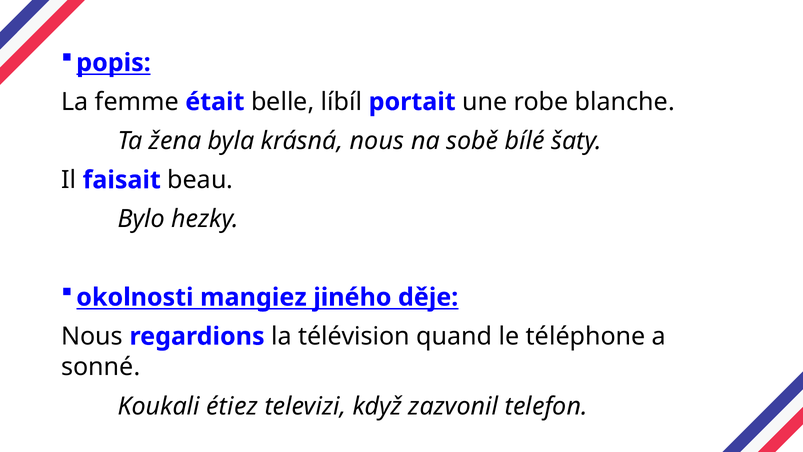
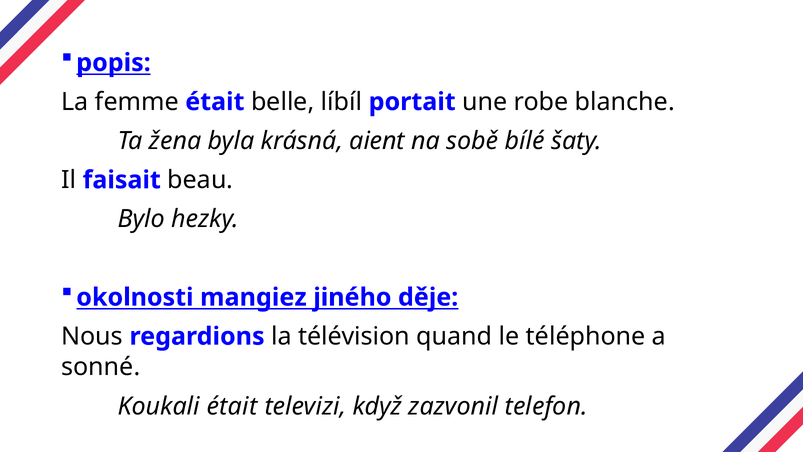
krásná nous: nous -> aient
Koukali étiez: étiez -> était
